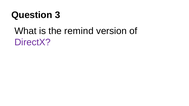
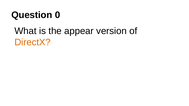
3: 3 -> 0
remind: remind -> appear
DirectX colour: purple -> orange
